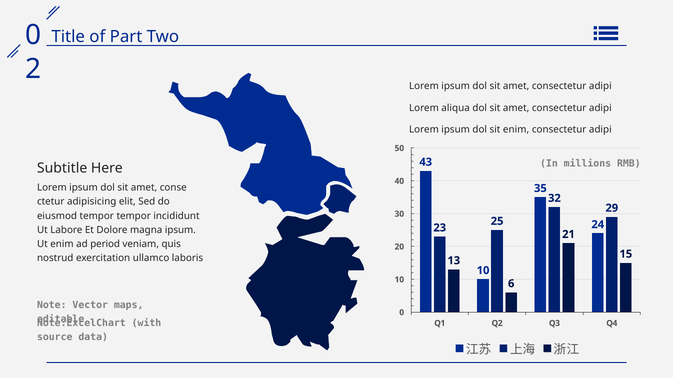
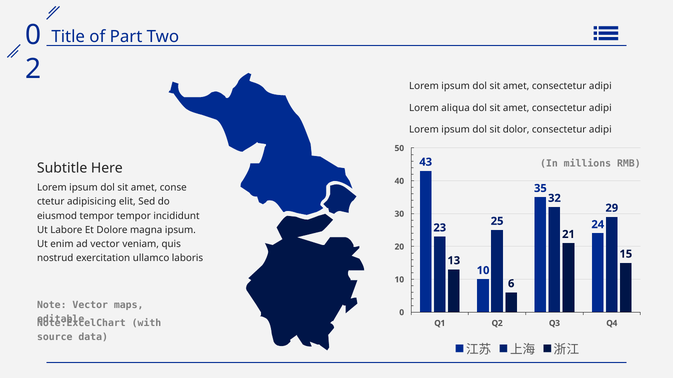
sit enim: enim -> dolor
ad period: period -> vector
